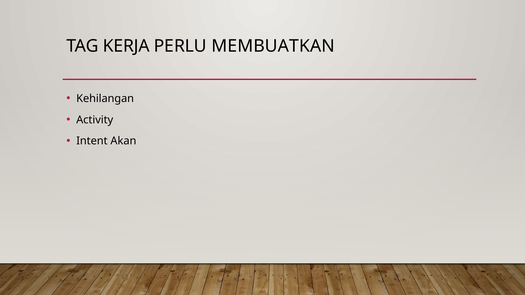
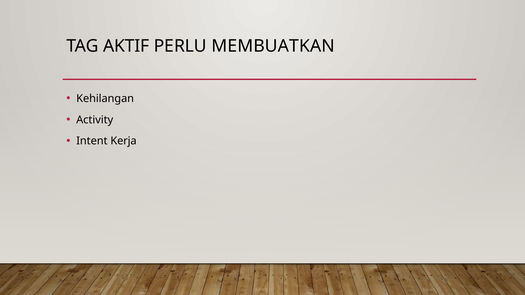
KERJA: KERJA -> AKTIF
Akan: Akan -> Kerja
